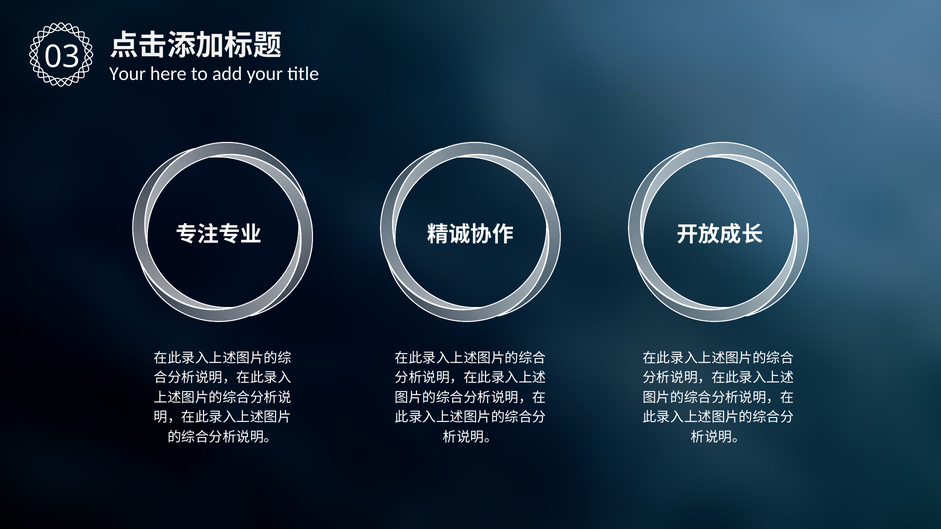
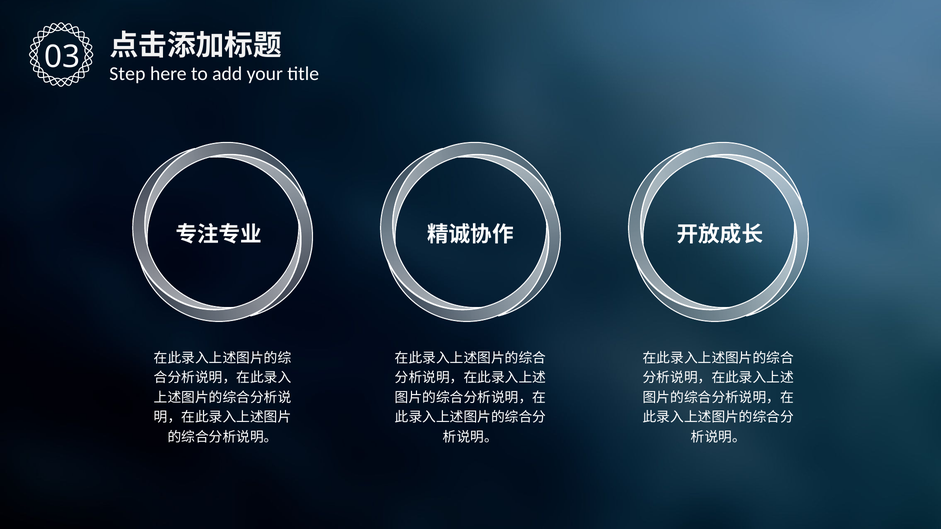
Your at (128, 74): Your -> Step
